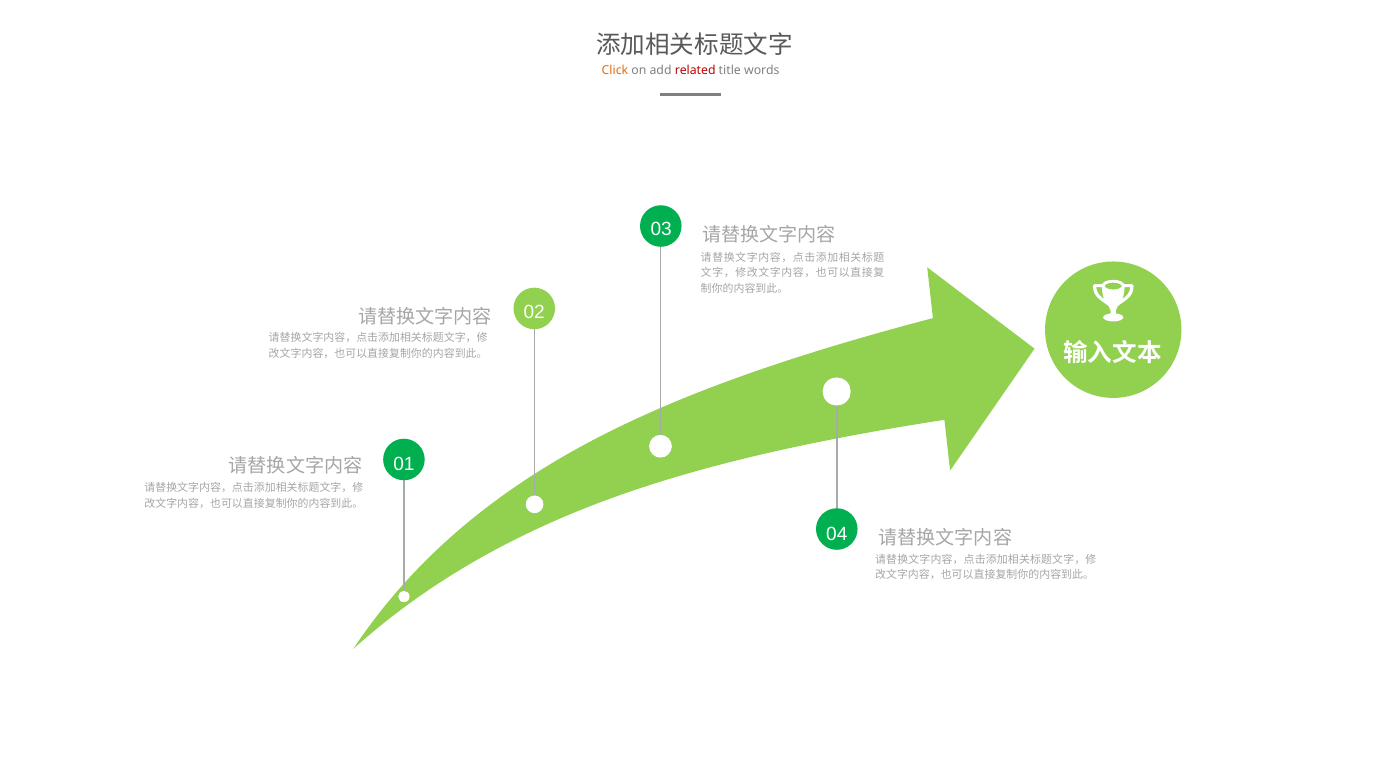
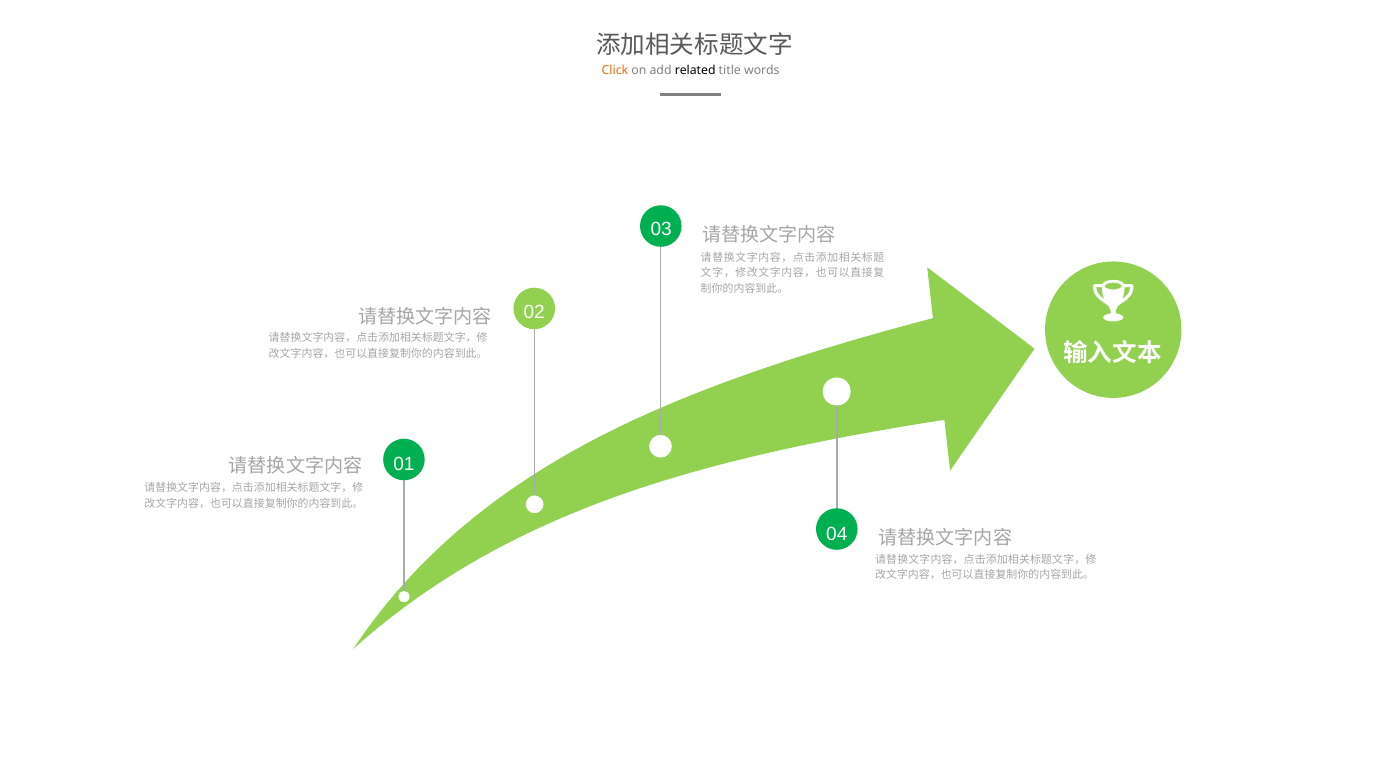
related colour: red -> black
